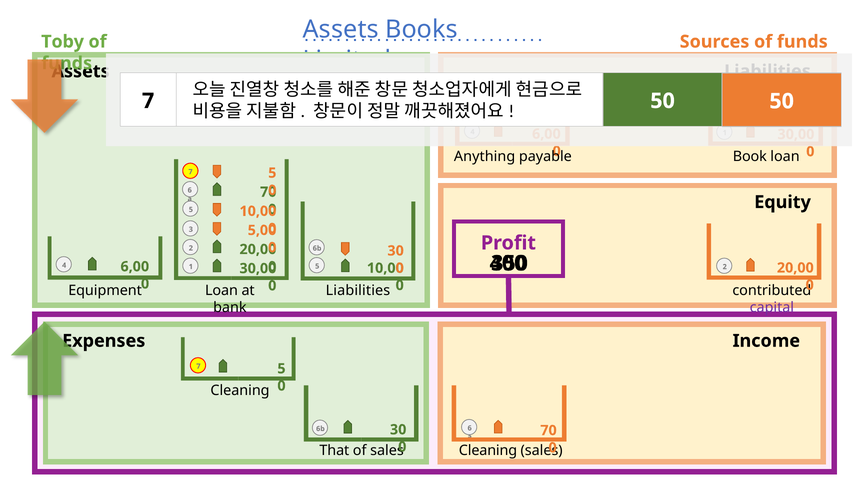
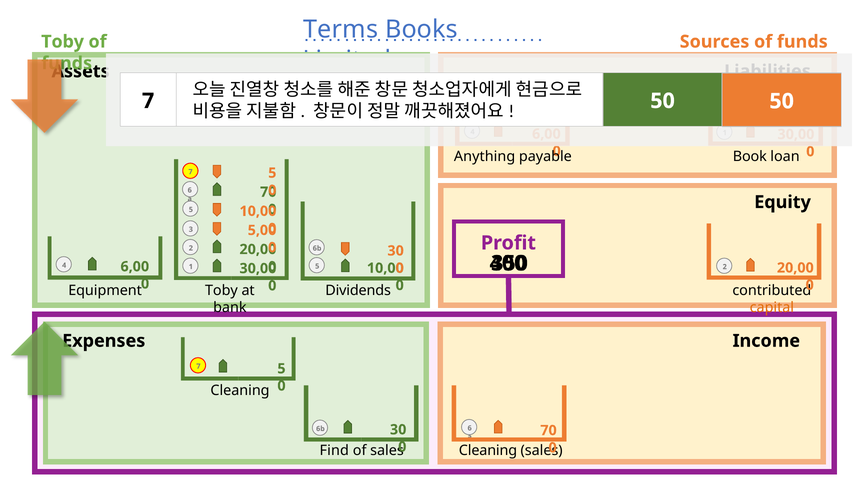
Assets at (341, 30): Assets -> Terms
Loan at (221, 291): Loan -> Toby
Liabilities at (358, 291): Liabilities -> Dividends
capital colour: purple -> orange
That: That -> Find
